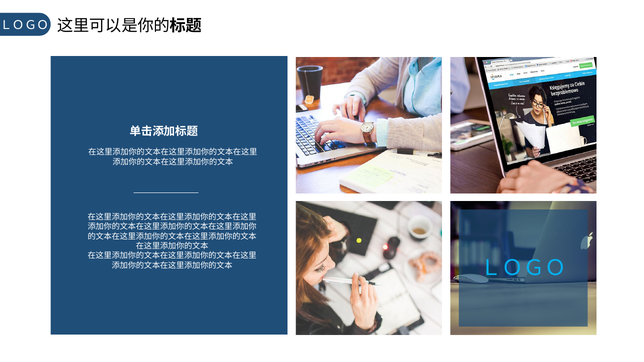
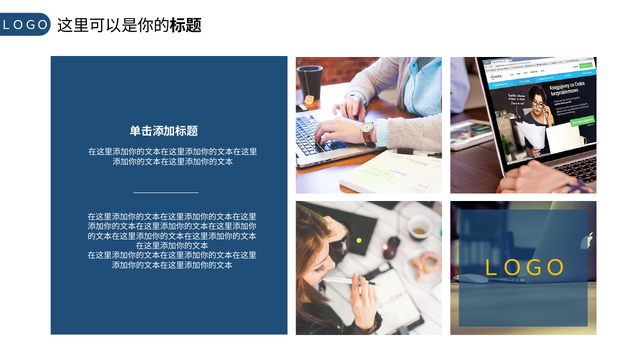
ＬＯＧＯ at (523, 269) colour: light blue -> yellow
